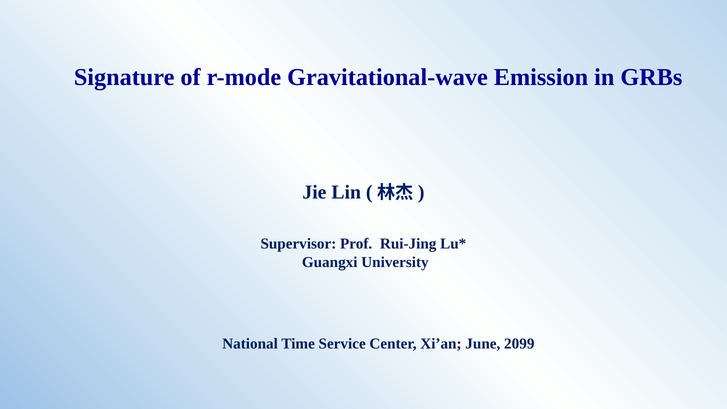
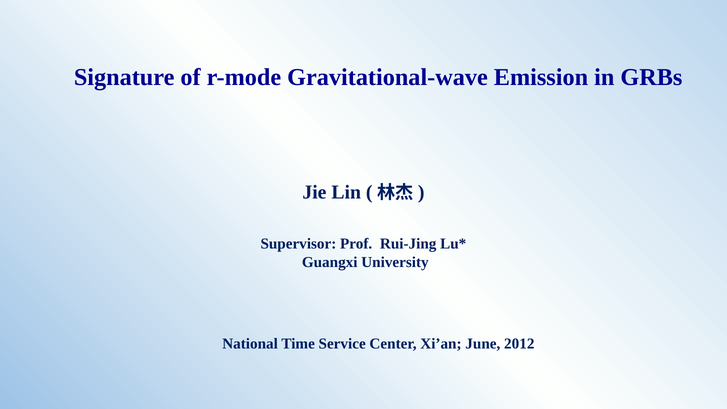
2099: 2099 -> 2012
